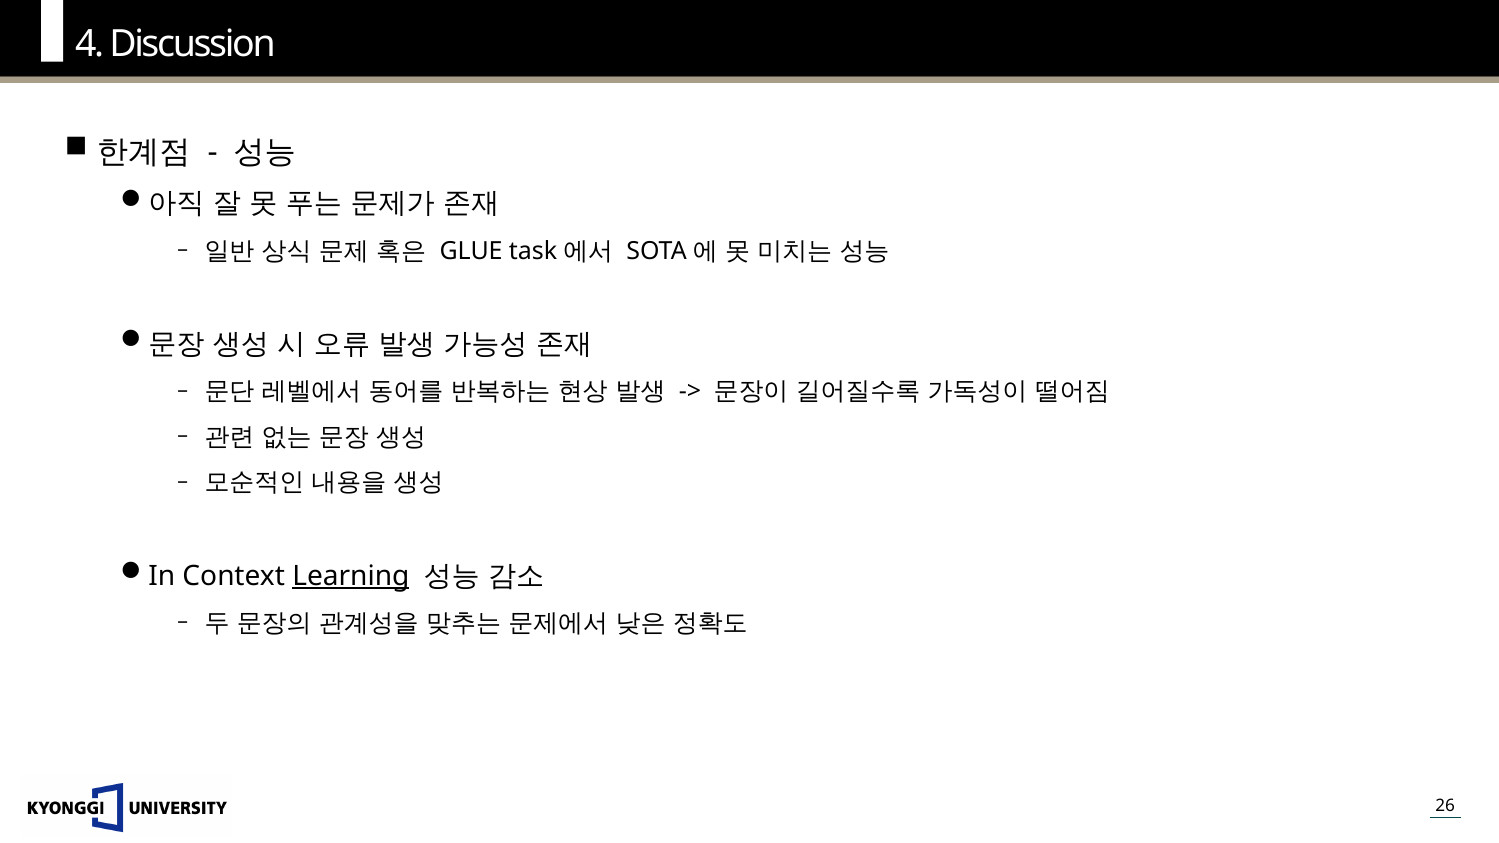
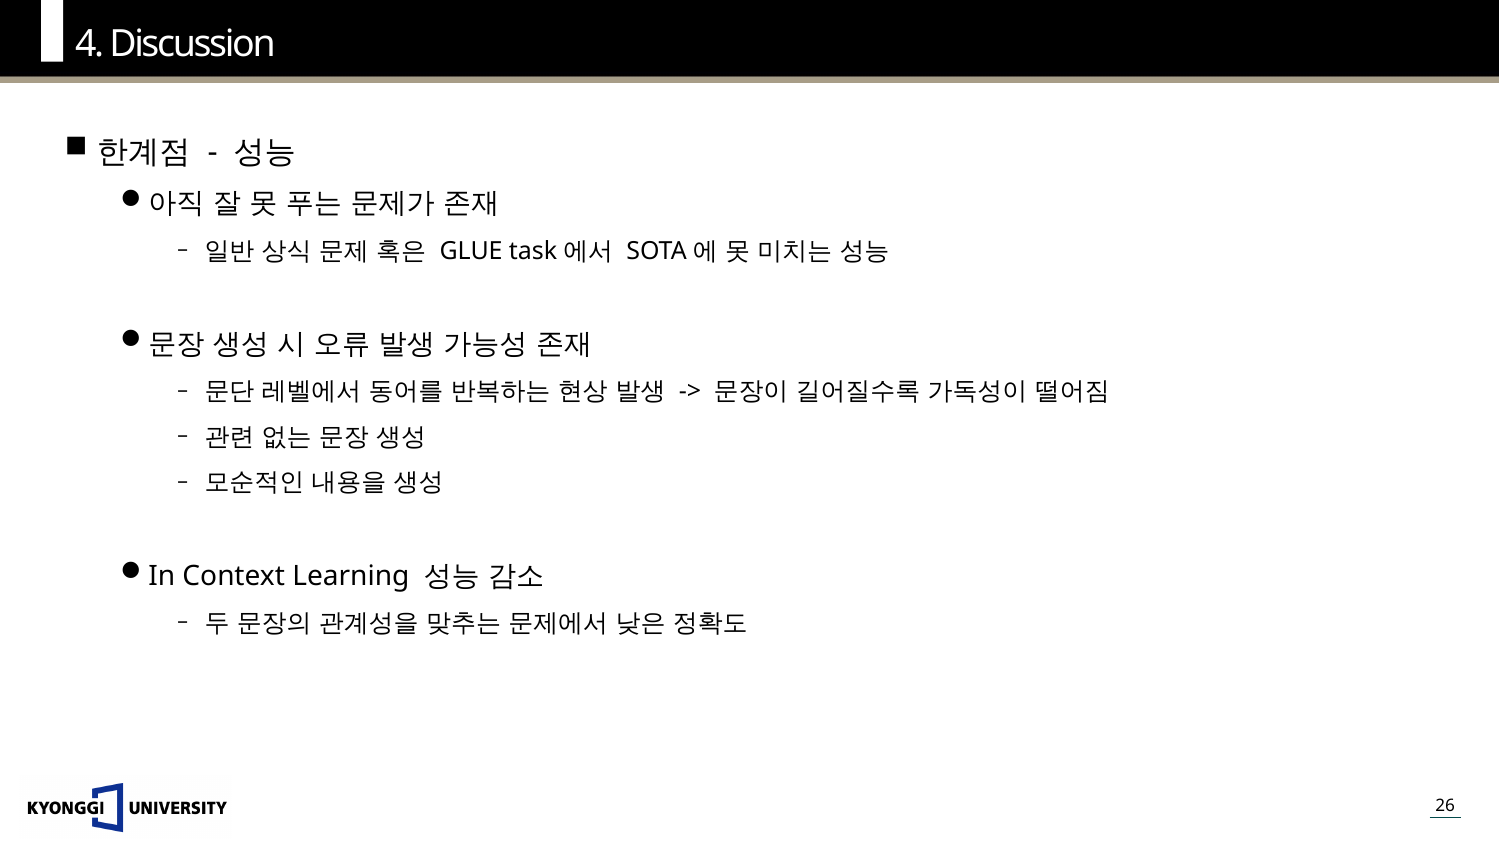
Learning underline: present -> none
